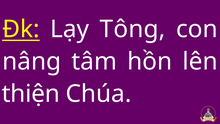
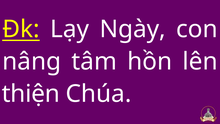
Tông: Tông -> Ngày
